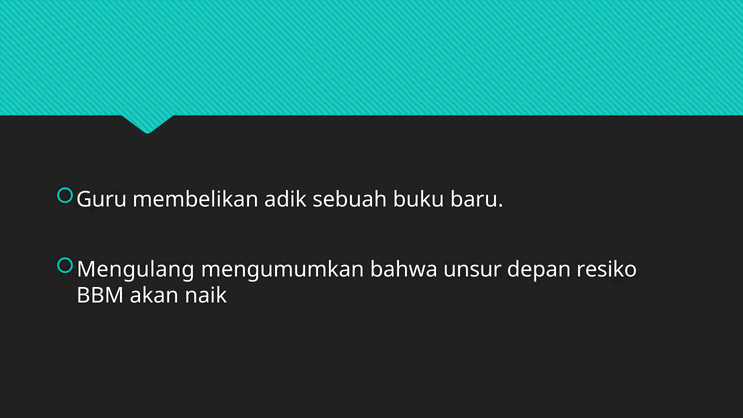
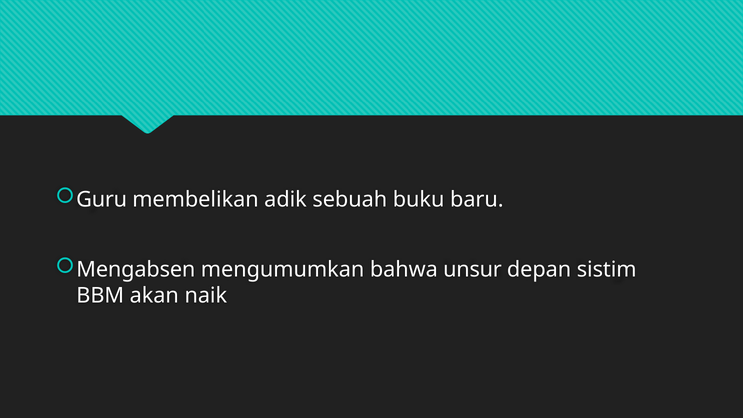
Mengulang: Mengulang -> Mengabsen
resiko: resiko -> sistim
